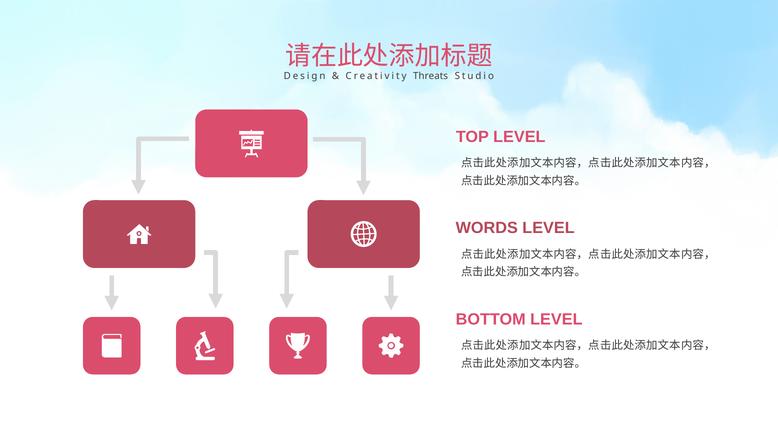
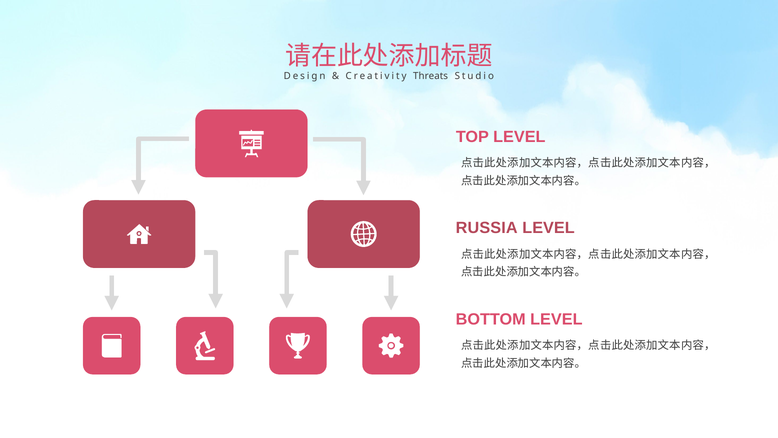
WORDS: WORDS -> RUSSIA
